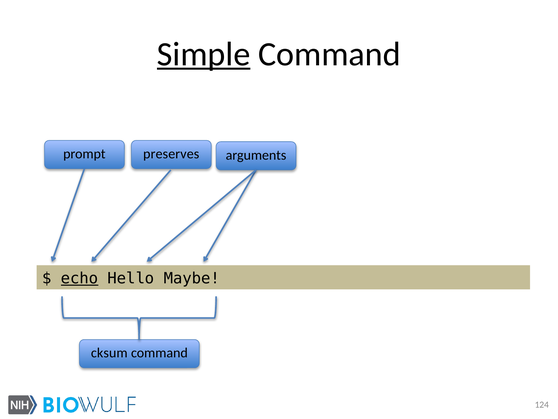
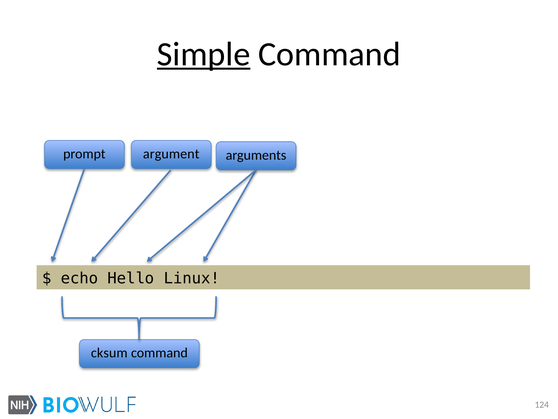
preserves: preserves -> argument
echo underline: present -> none
Maybe: Maybe -> Linux
